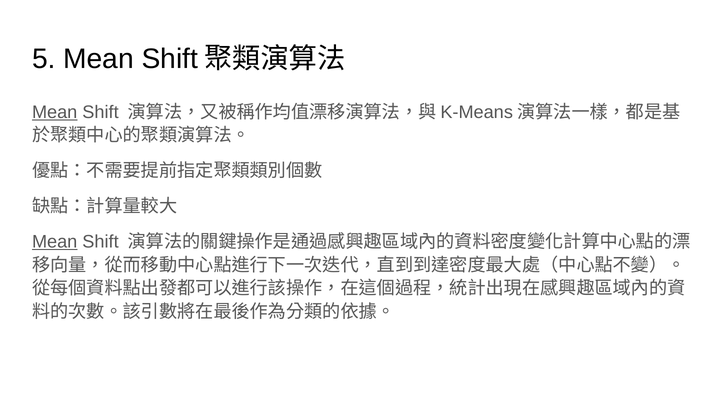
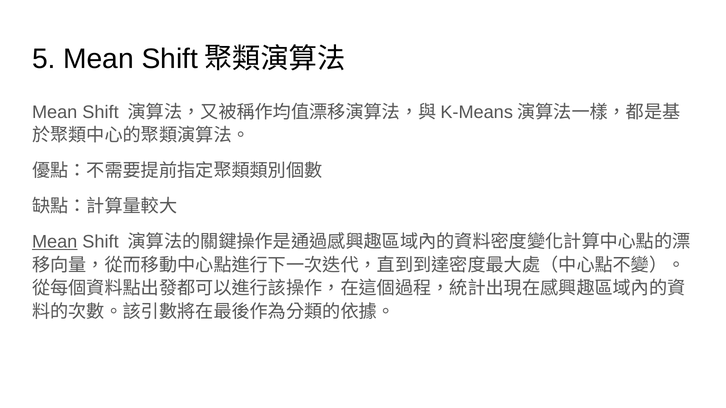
Mean at (55, 112) underline: present -> none
